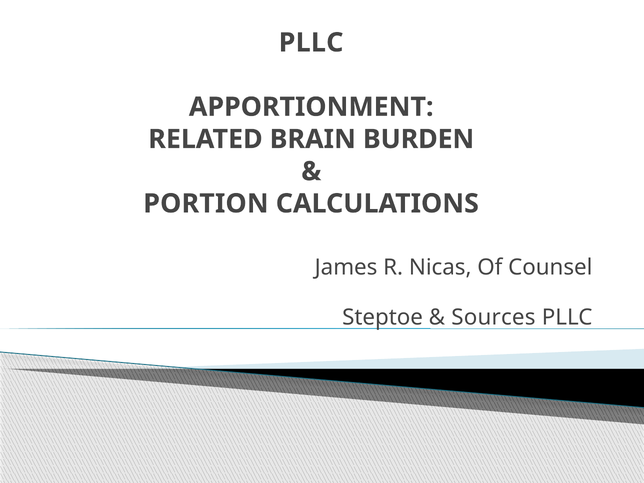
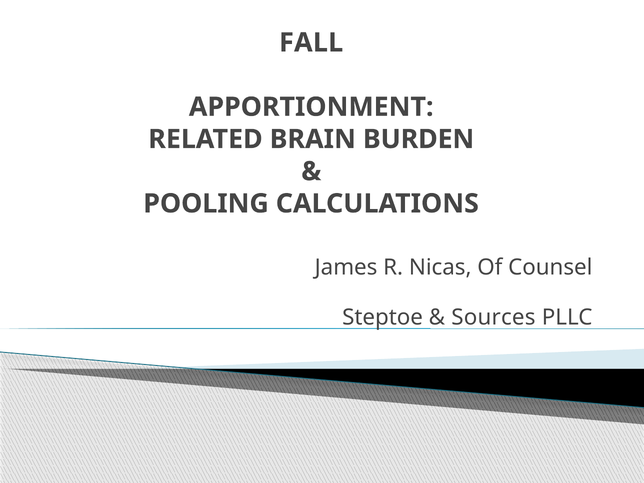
PLLC at (311, 43): PLLC -> FALL
PORTION: PORTION -> POOLING
